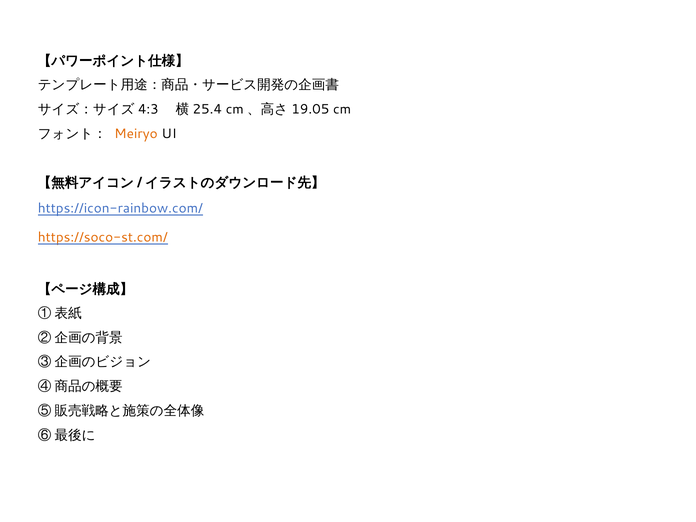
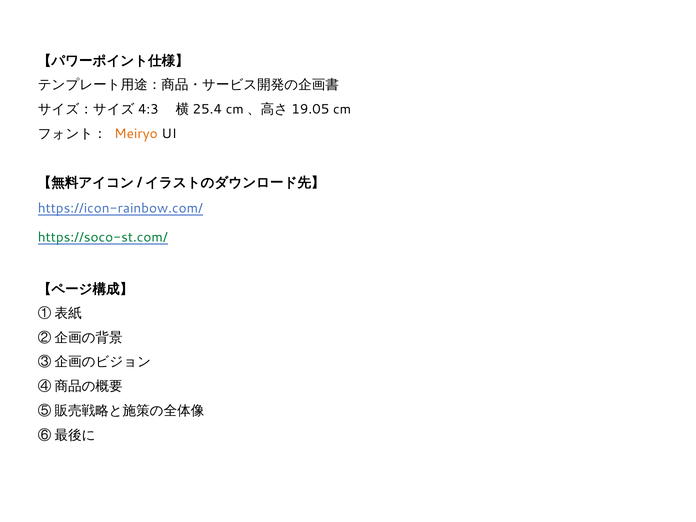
https://soco-st.com/ colour: orange -> green
